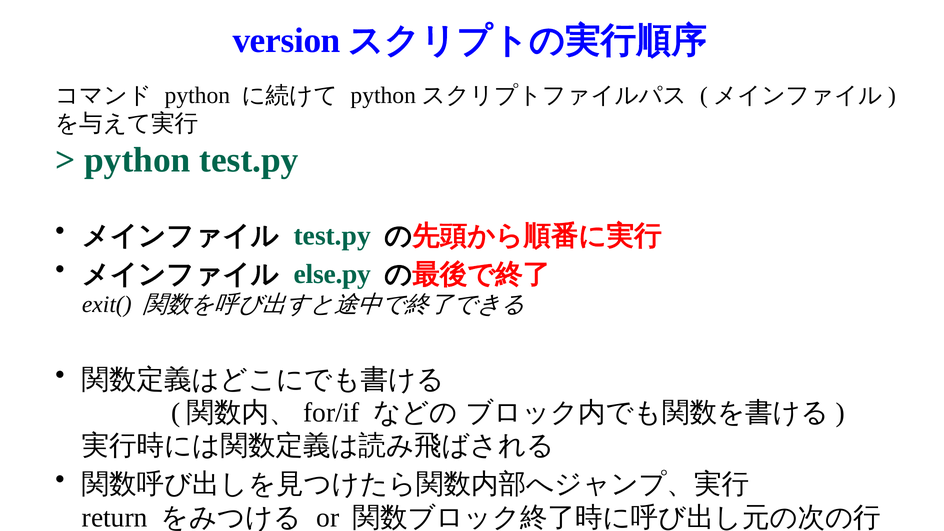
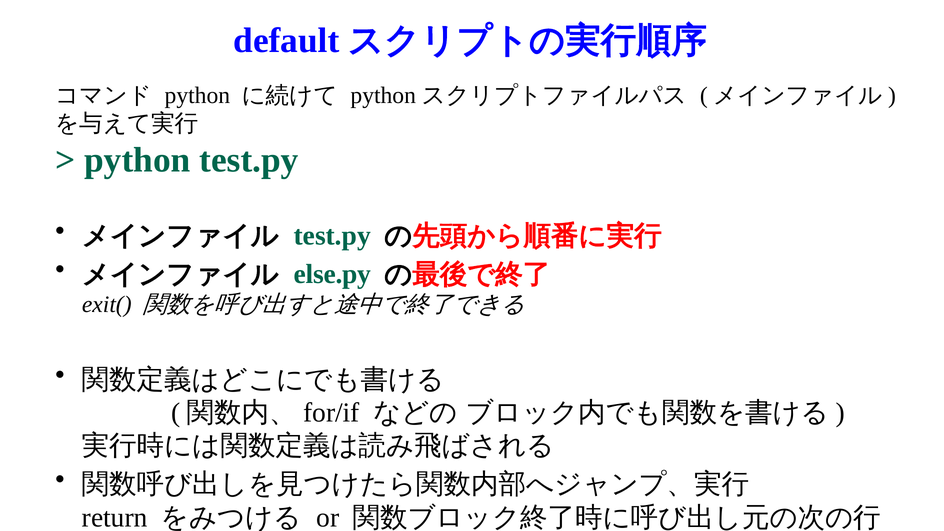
version: version -> default
